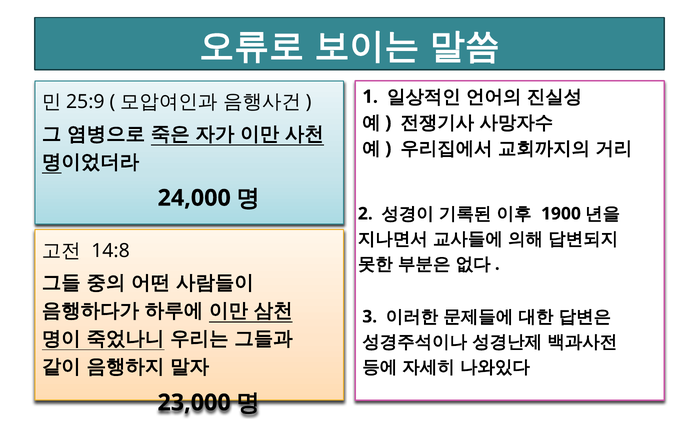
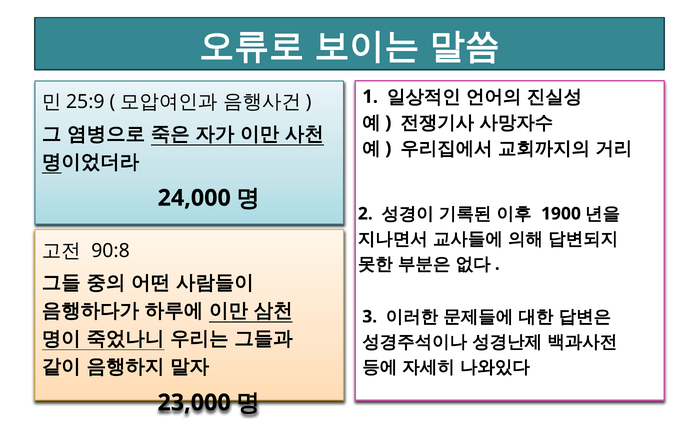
14:8: 14:8 -> 90:8
